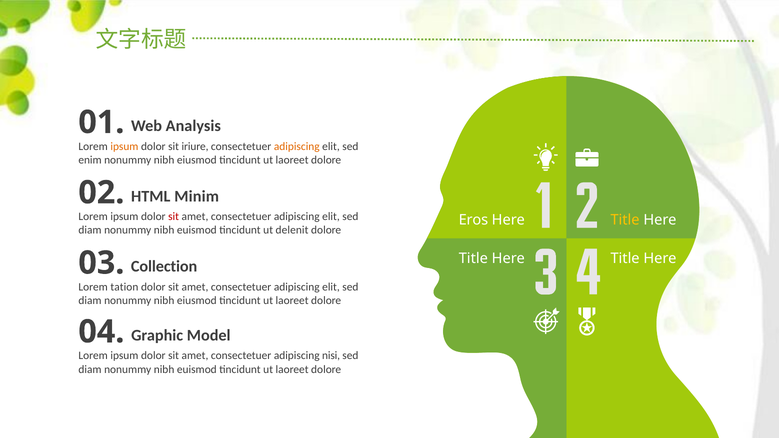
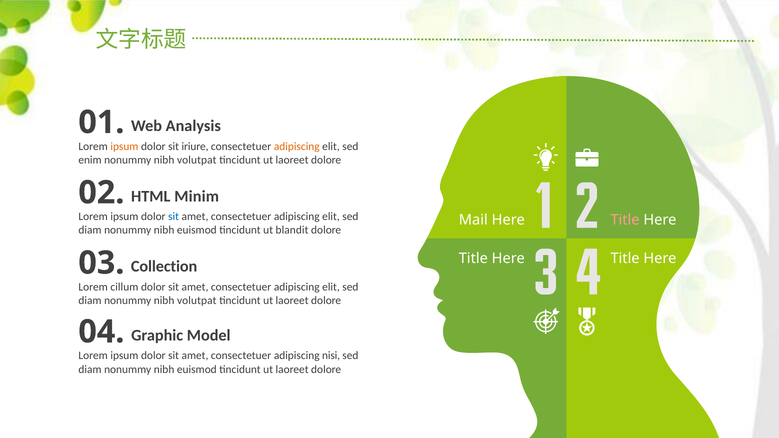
eiusmod at (197, 160): eiusmod -> volutpat
sit at (174, 217) colour: red -> blue
Eros: Eros -> Mail
Title at (625, 220) colour: yellow -> pink
delenit: delenit -> blandit
tation: tation -> cillum
diam nonummy nibh eiusmod: eiusmod -> volutpat
